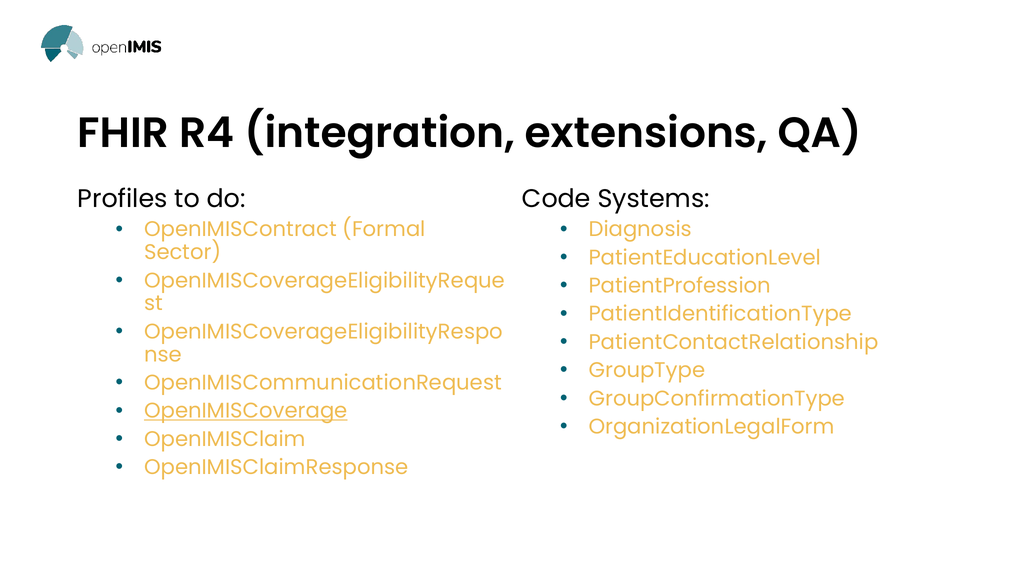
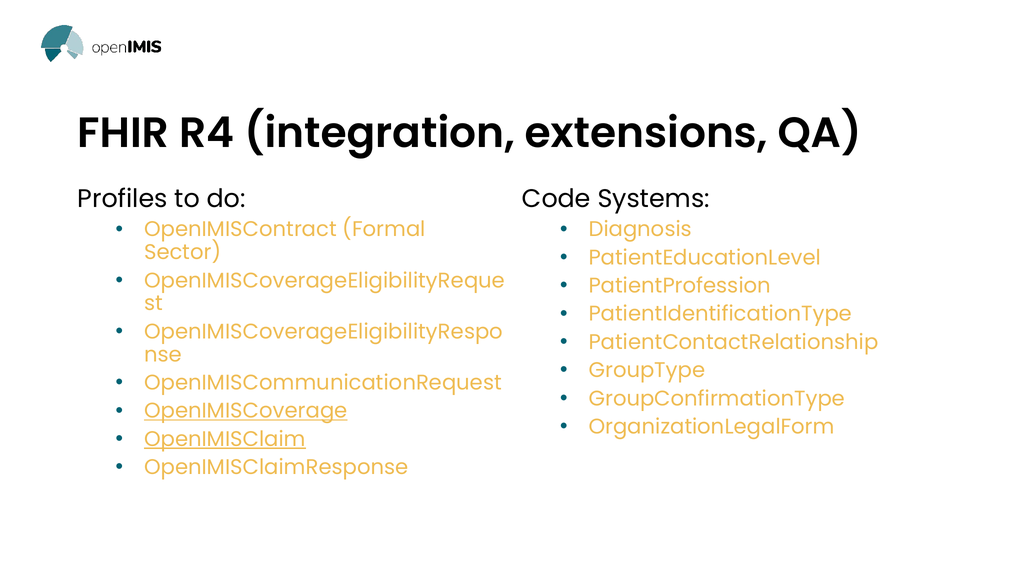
OpenIMISClaim underline: none -> present
